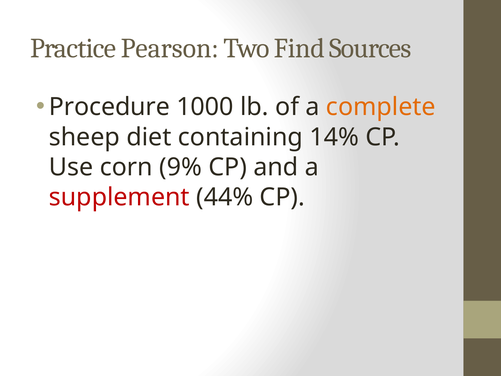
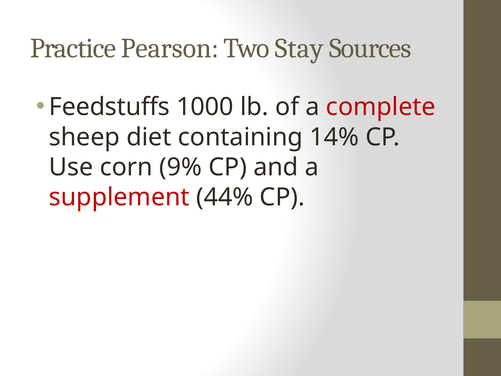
Find: Find -> Stay
Procedure: Procedure -> Feedstuffs
complete colour: orange -> red
